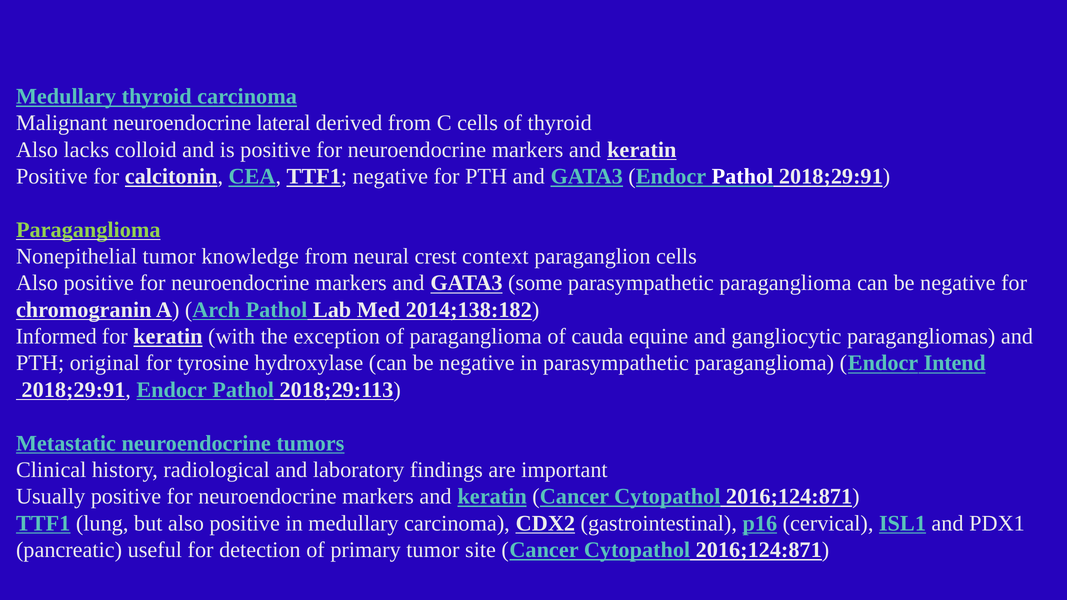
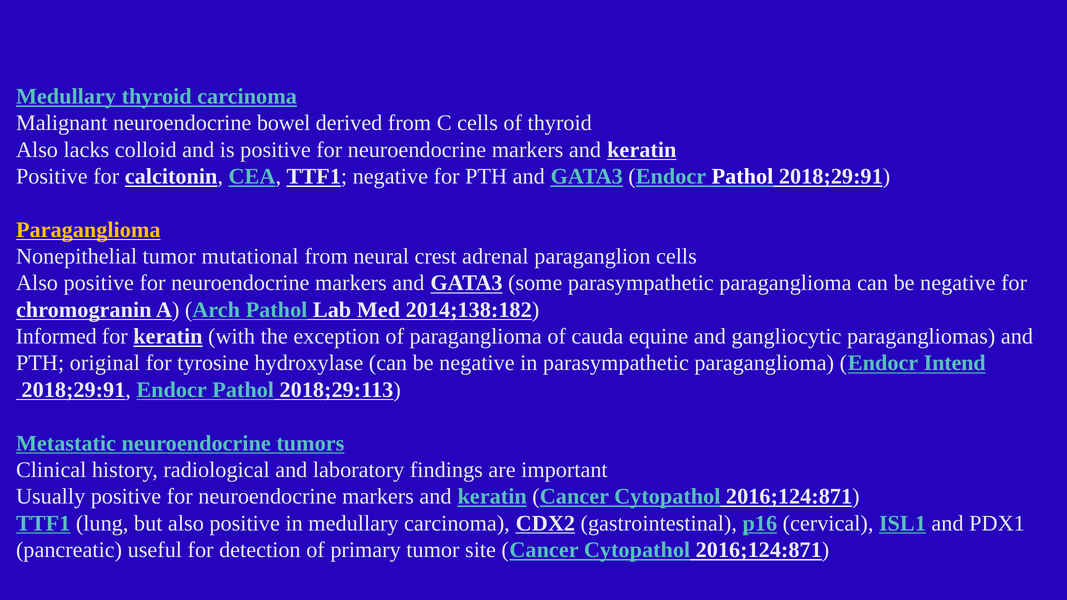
lateral: lateral -> bowel
Paraganglioma at (88, 230) colour: light green -> yellow
knowledge: knowledge -> mutational
context: context -> adrenal
